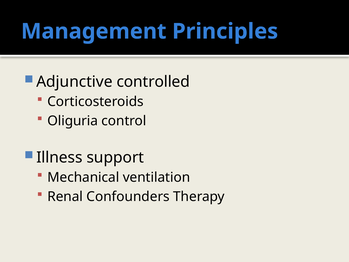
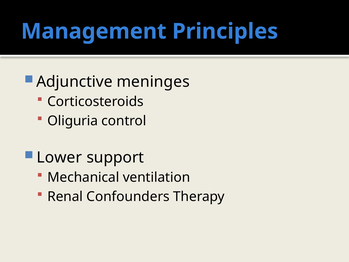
controlled: controlled -> meninges
Illness: Illness -> Lower
